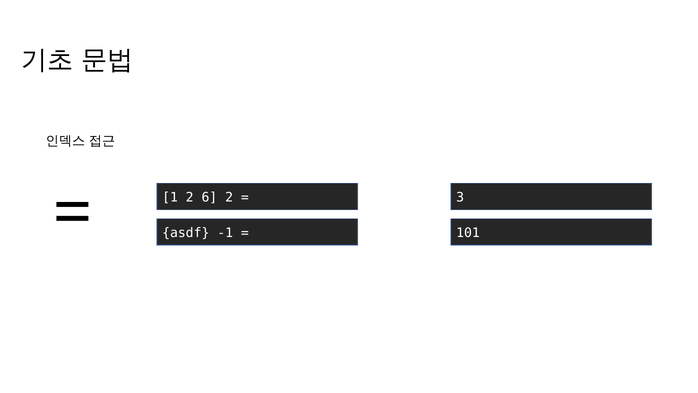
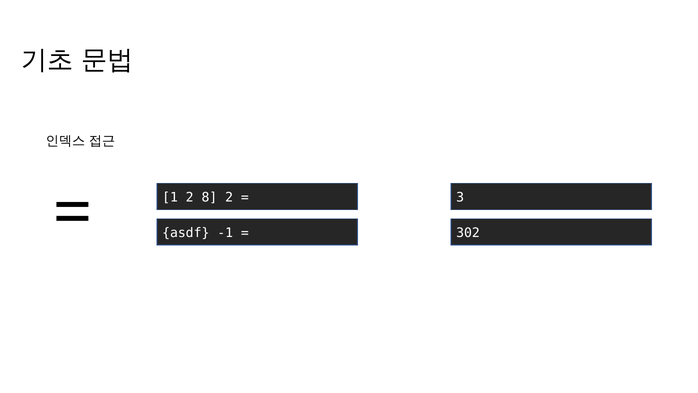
6: 6 -> 8
101: 101 -> 302
